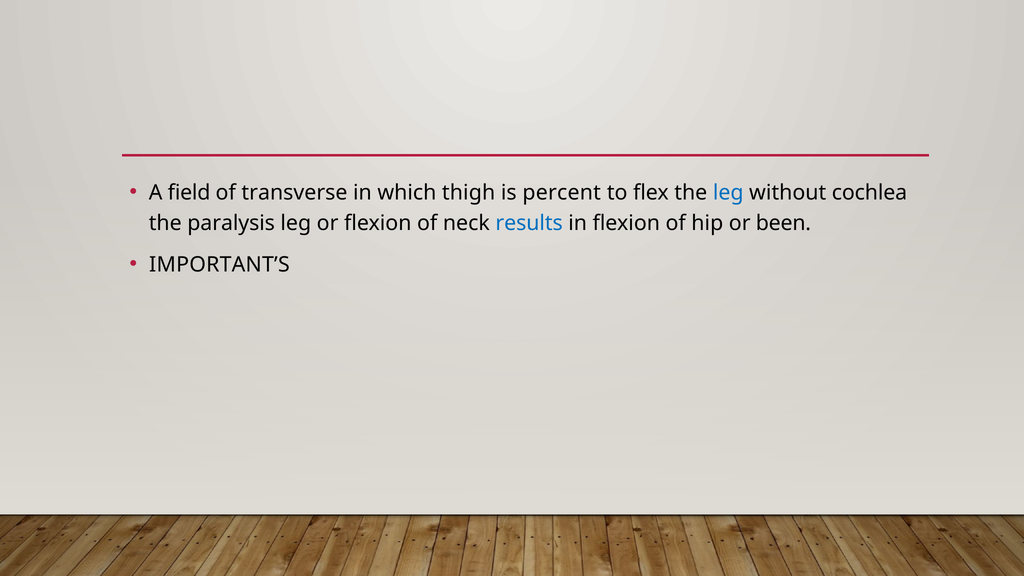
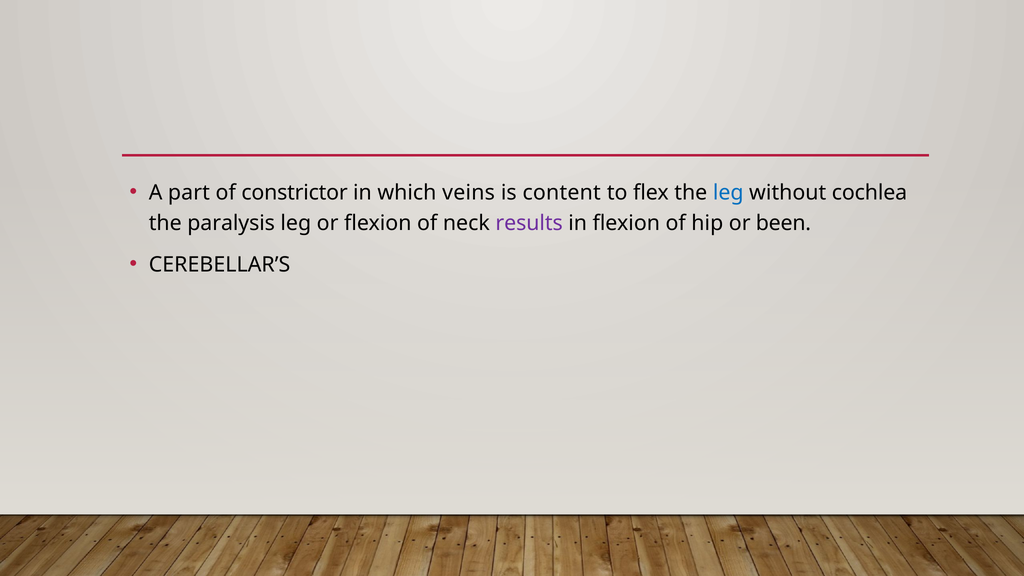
field: field -> part
transverse: transverse -> constrictor
thigh: thigh -> veins
percent: percent -> content
results colour: blue -> purple
IMPORTANT’S: IMPORTANT’S -> CEREBELLAR’S
